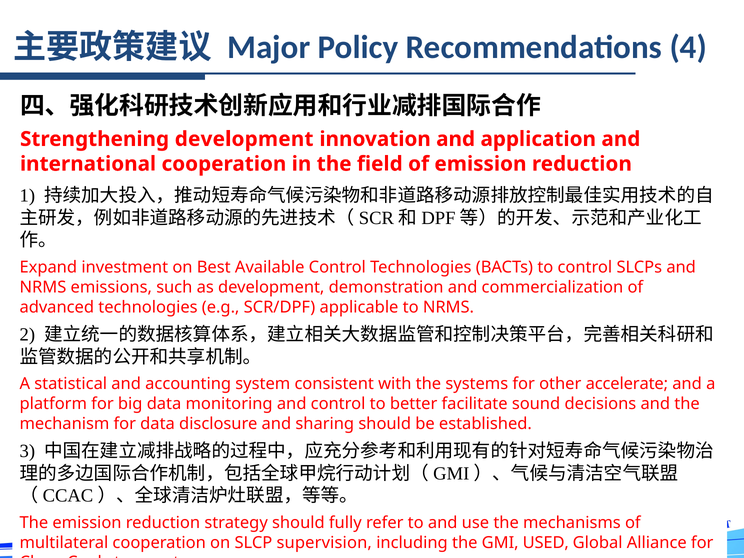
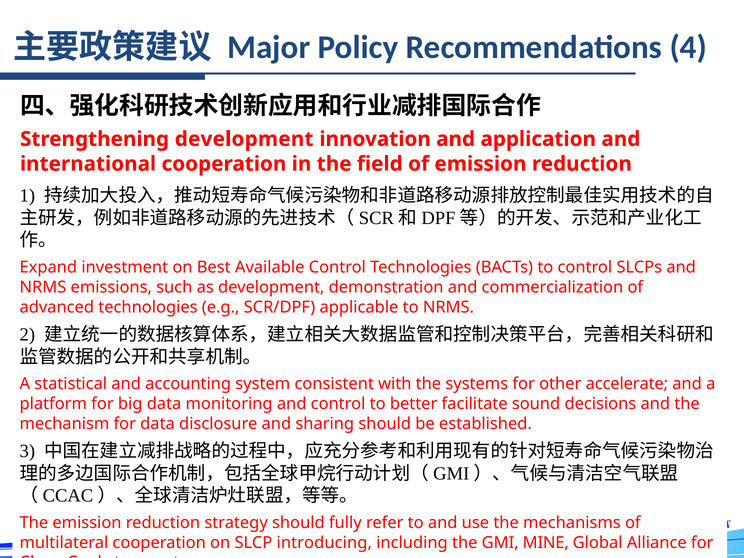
supervision: supervision -> introducing
USED: USED -> MINE
